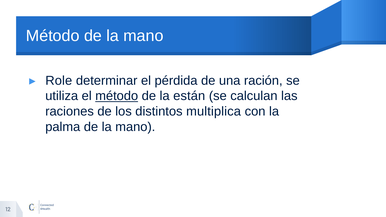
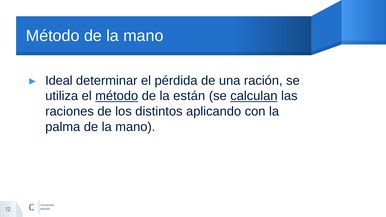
Role: Role -> Ideal
calculan underline: none -> present
multiplica: multiplica -> aplicando
